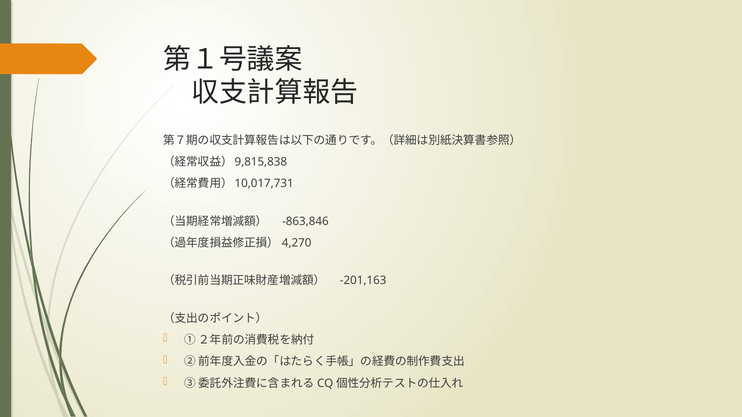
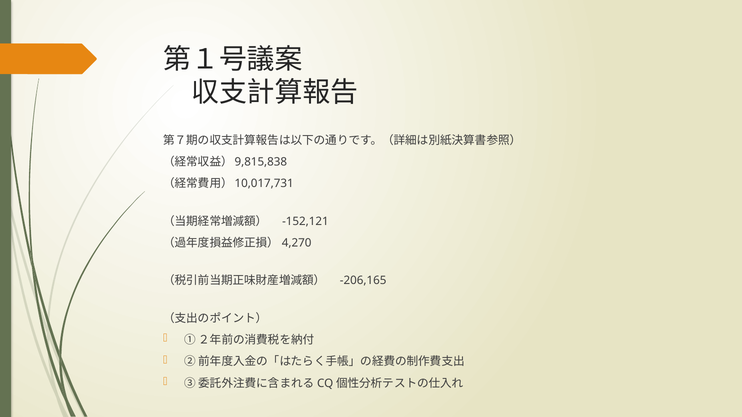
-863,846: -863,846 -> -152,121
-201,163: -201,163 -> -206,165
